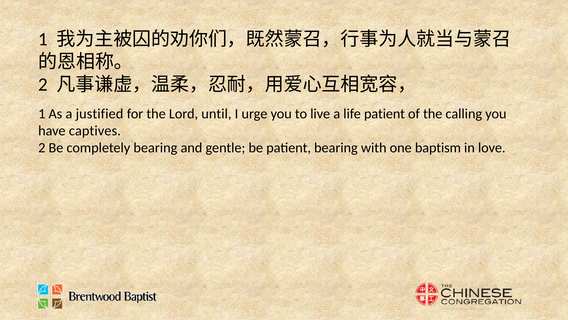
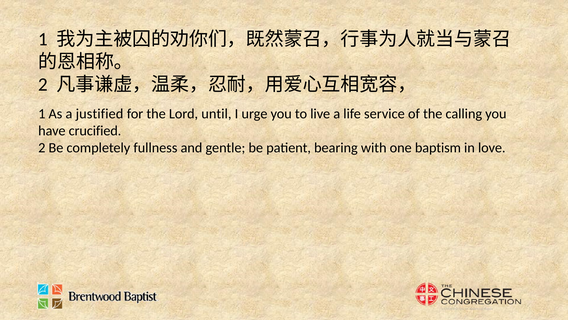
life patient: patient -> service
captives: captives -> crucified
completely bearing: bearing -> fullness
